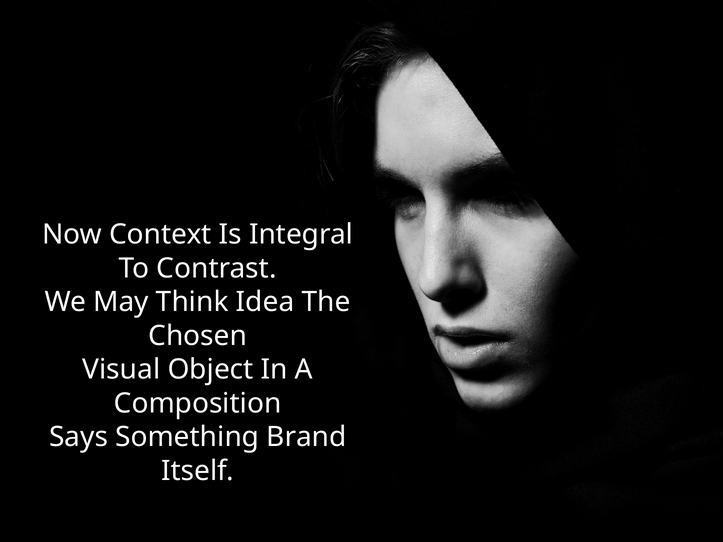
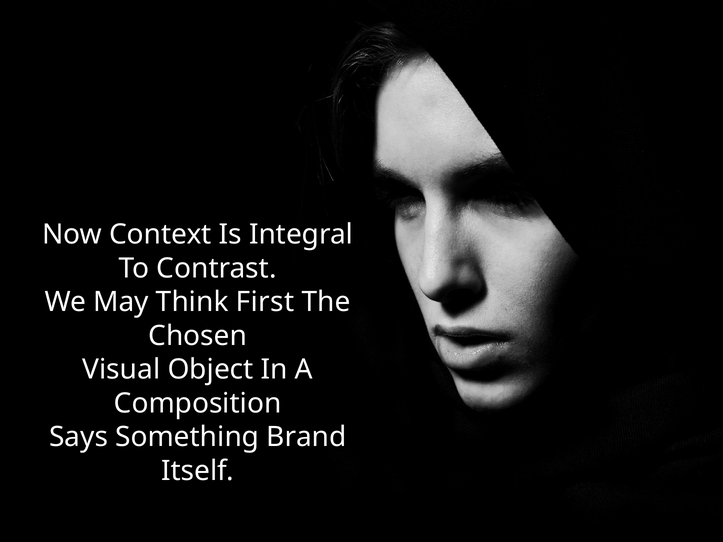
Idea: Idea -> First
